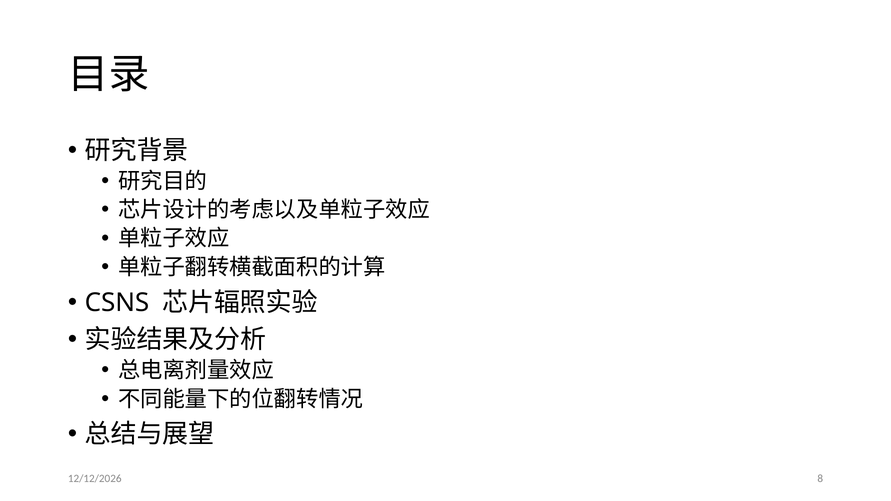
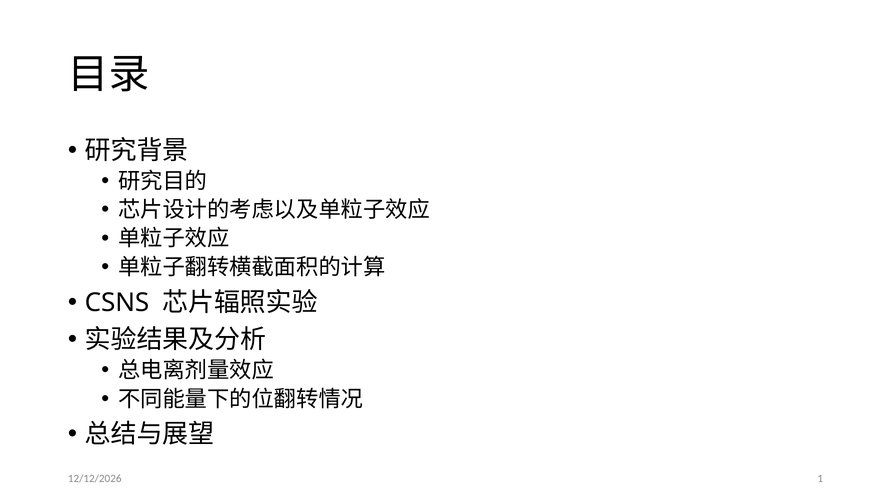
8: 8 -> 1
